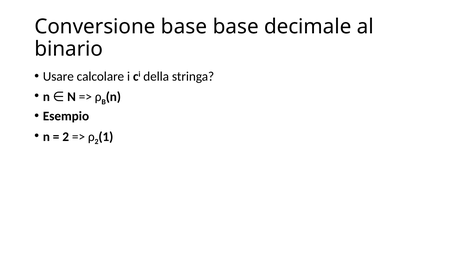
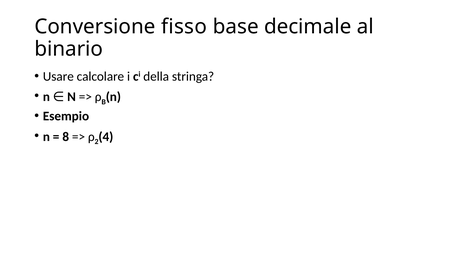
Conversione base: base -> fisso
2 at (66, 136): 2 -> 8
1: 1 -> 4
